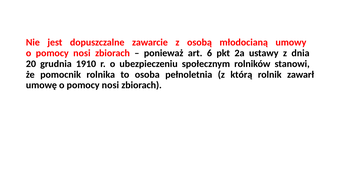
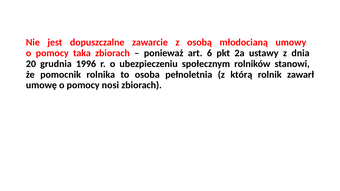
nosi at (82, 53): nosi -> taka
1910: 1910 -> 1996
